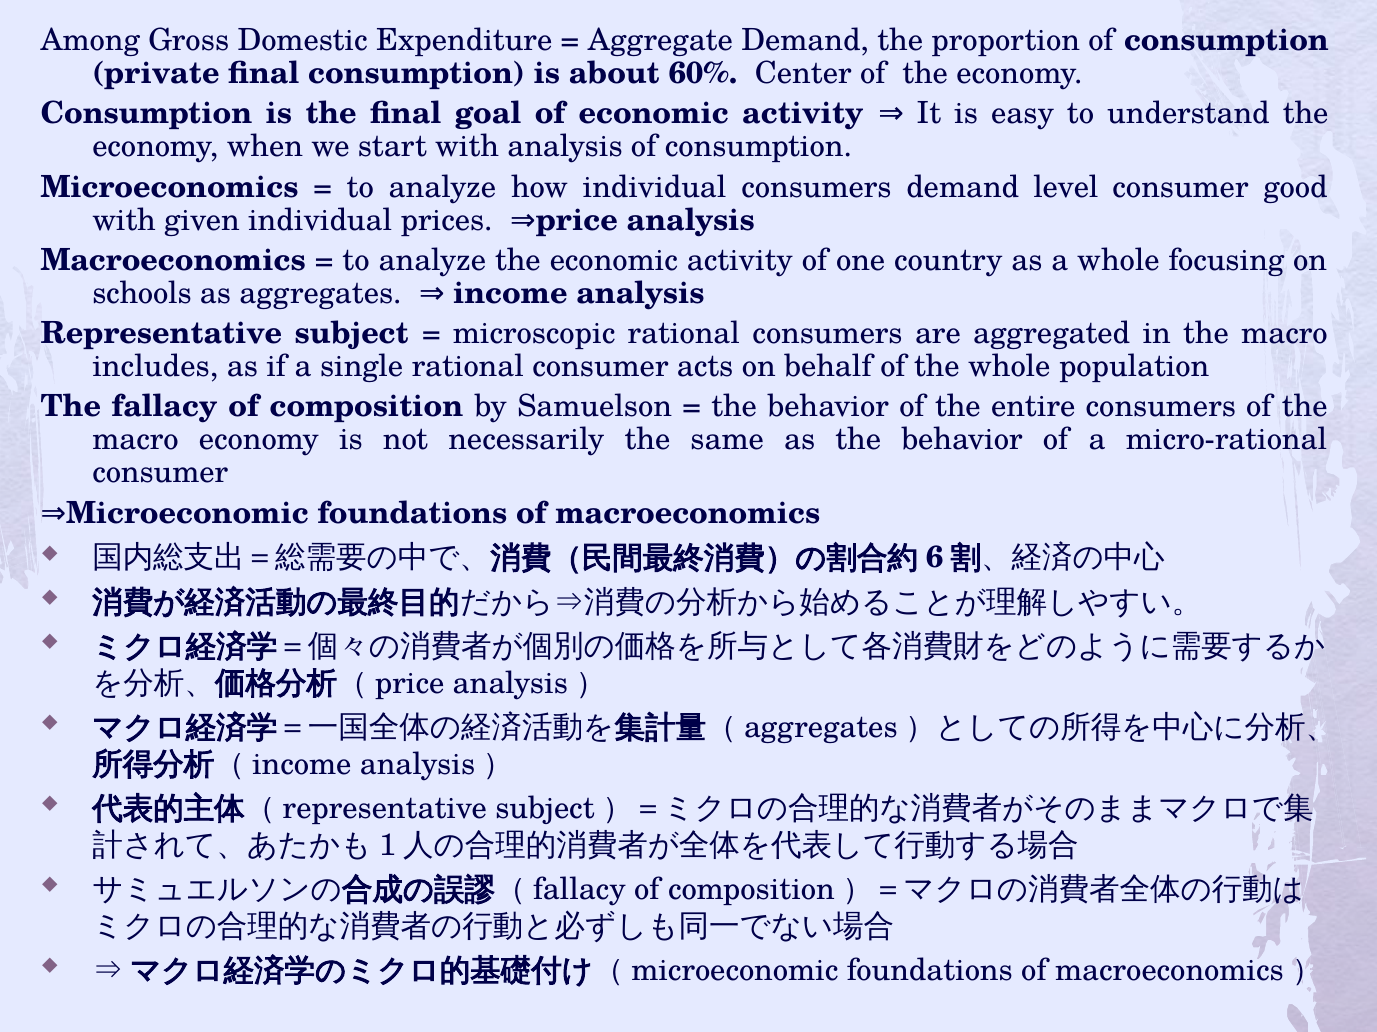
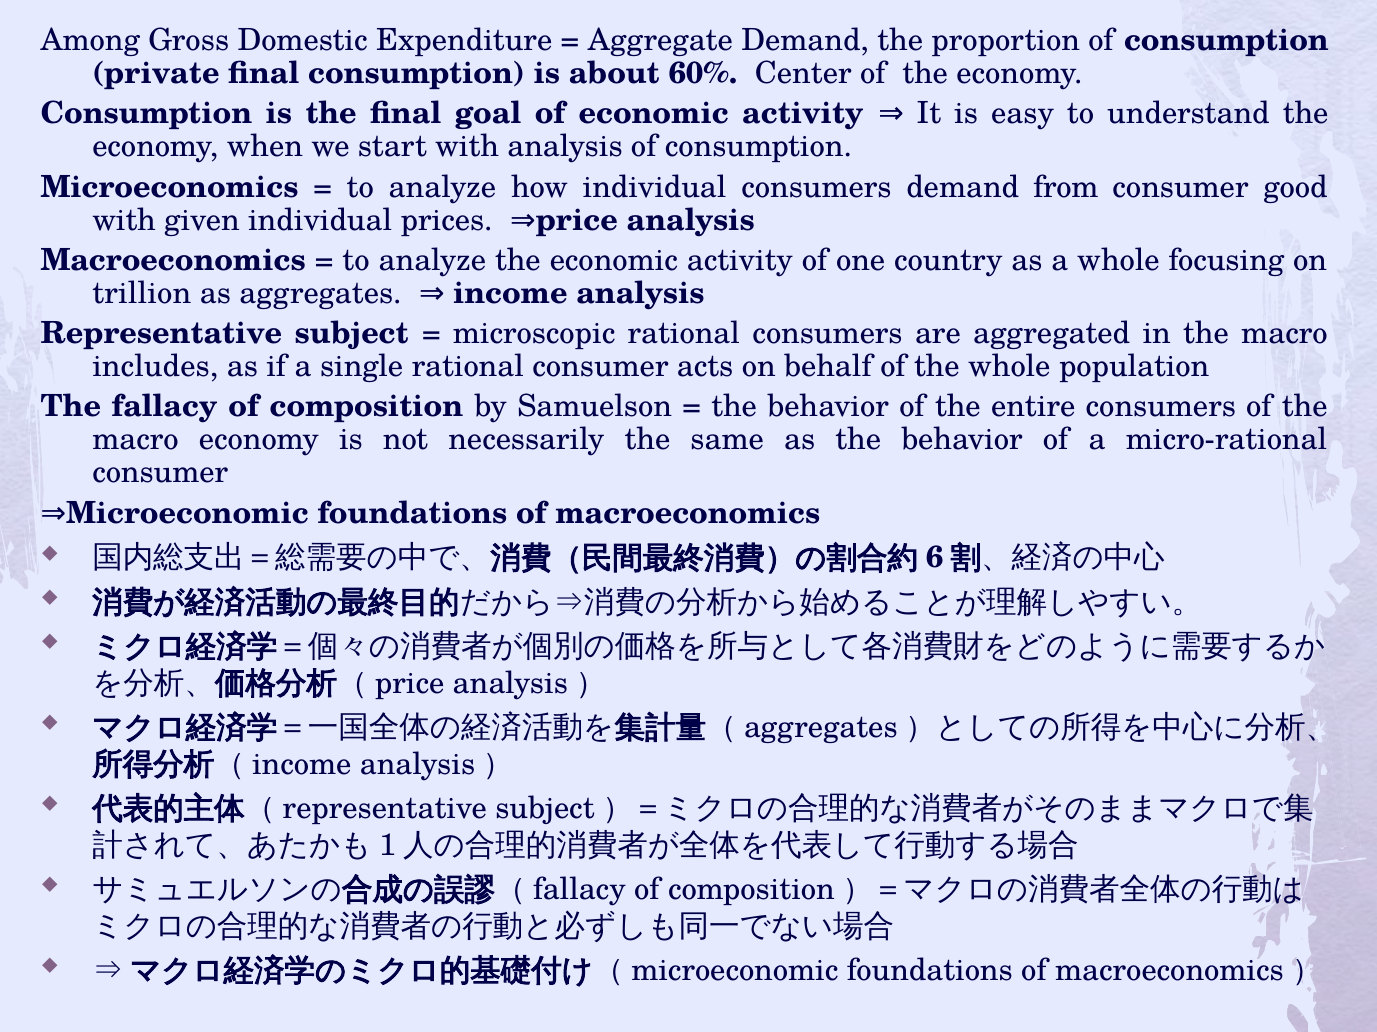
level: level -> from
schools: schools -> trillion
